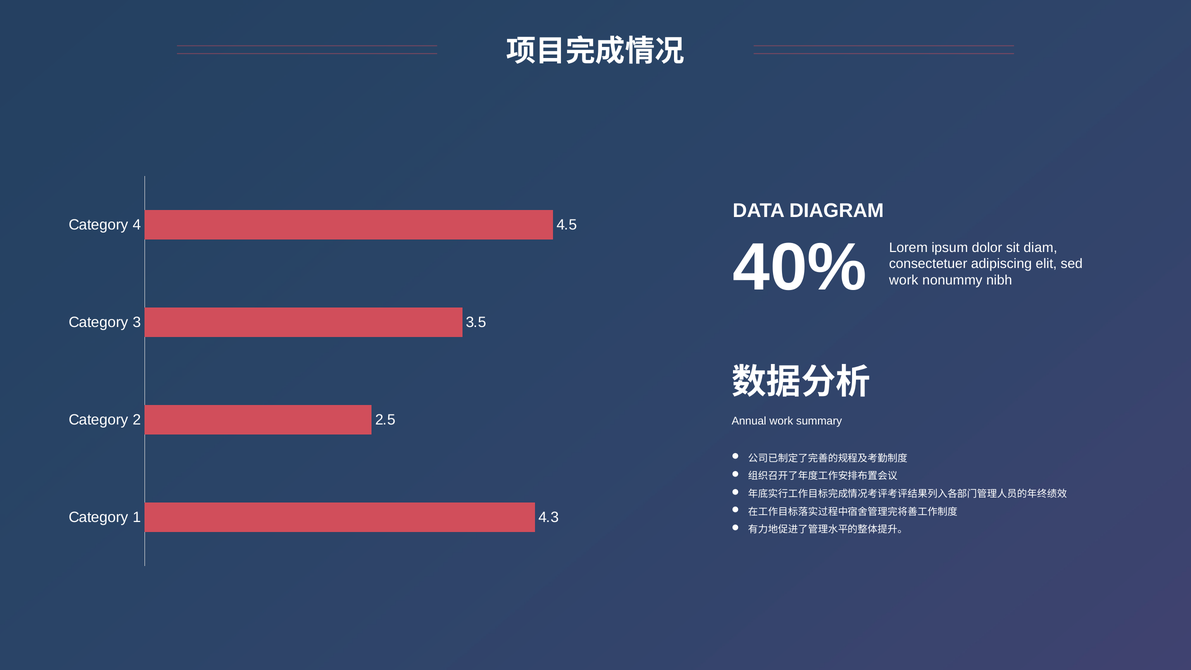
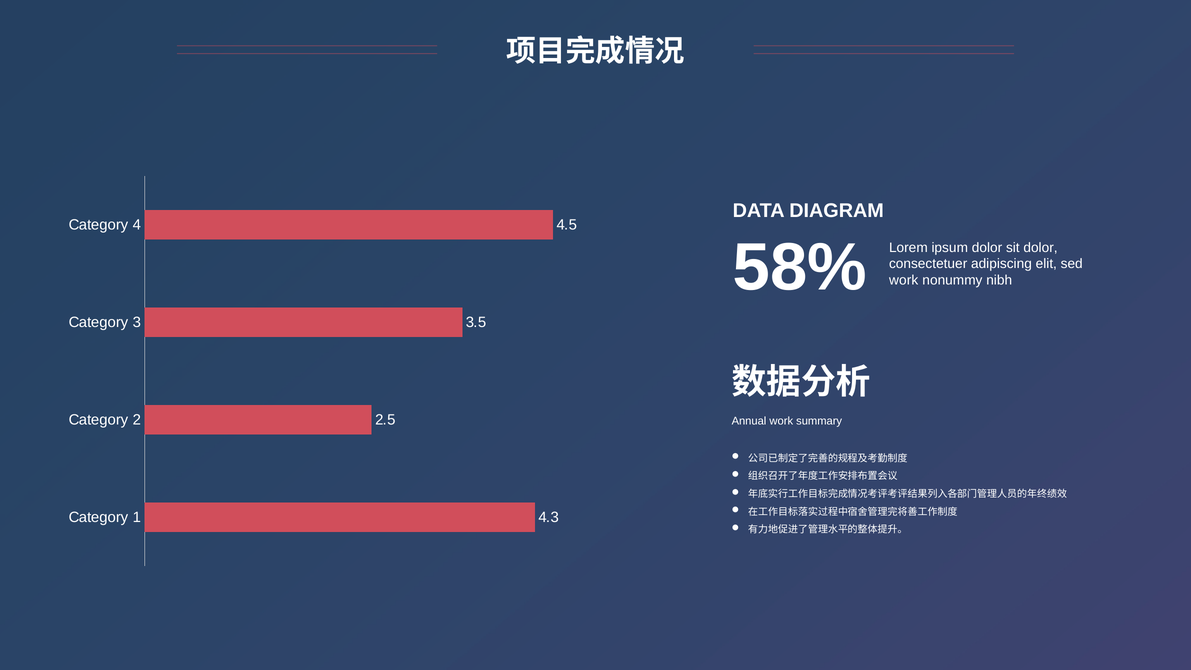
40%: 40% -> 58%
sit diam: diam -> dolor
